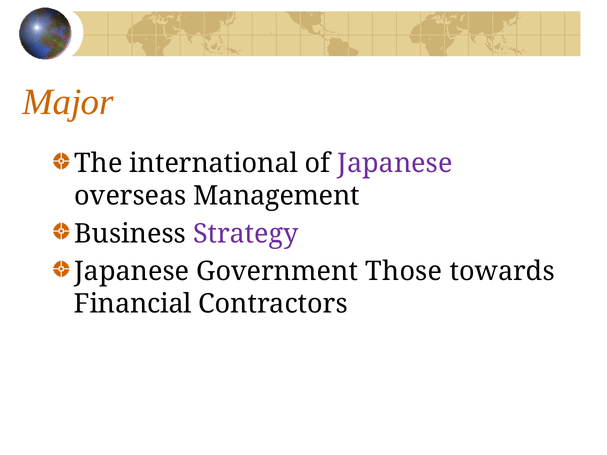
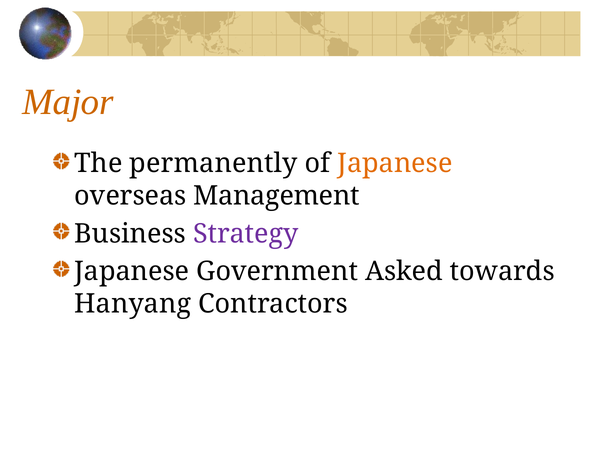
international: international -> permanently
Japanese at (395, 164) colour: purple -> orange
Those: Those -> Asked
Financial: Financial -> Hanyang
